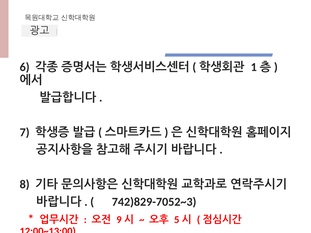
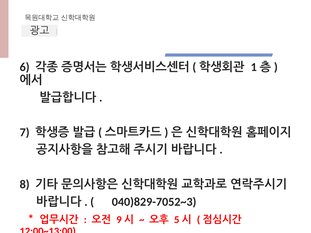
742)829-7052~3: 742)829-7052~3 -> 040)829-7052~3
